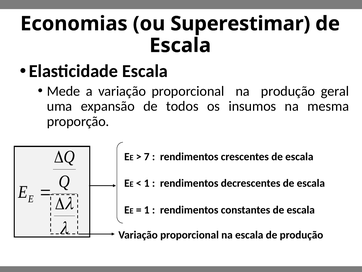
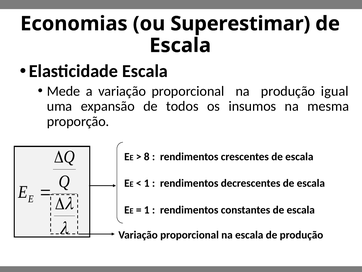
geral: geral -> igual
7: 7 -> 8
